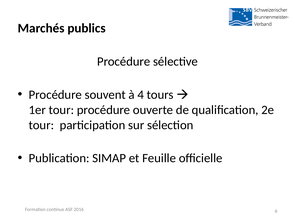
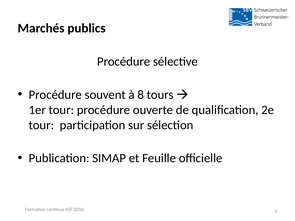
4: 4 -> 8
